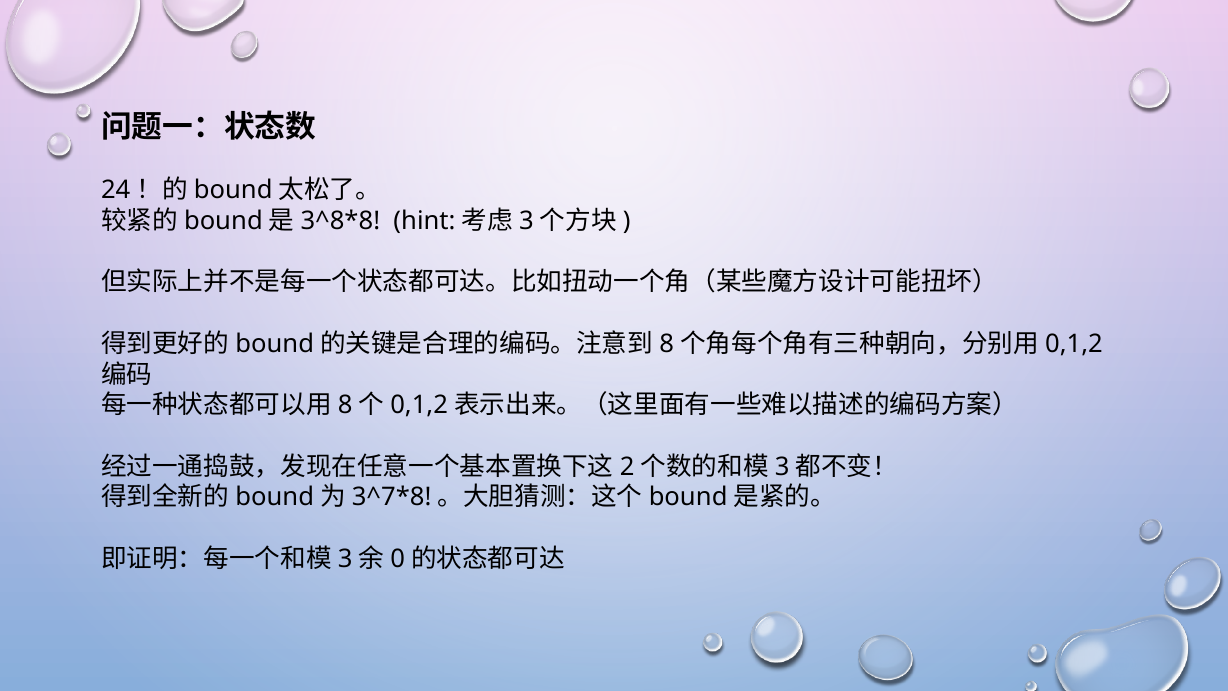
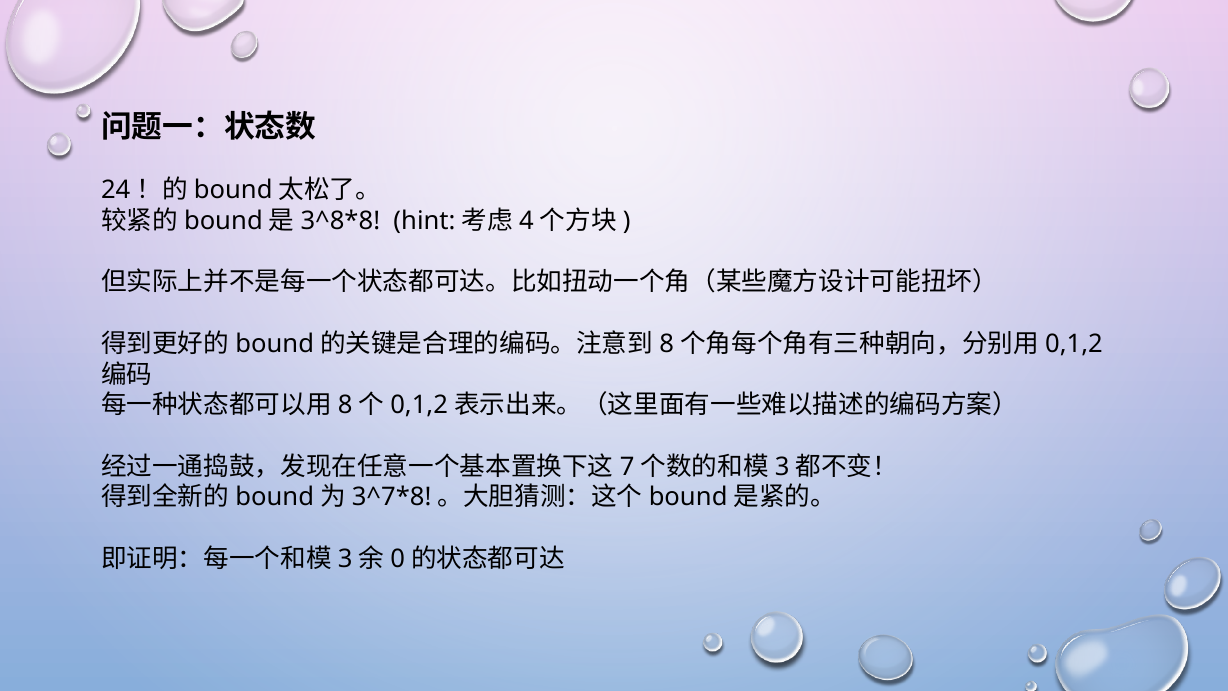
3 at (526, 221): 3 -> 4
2: 2 -> 7
